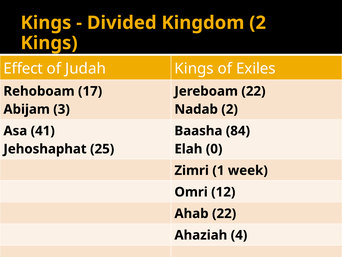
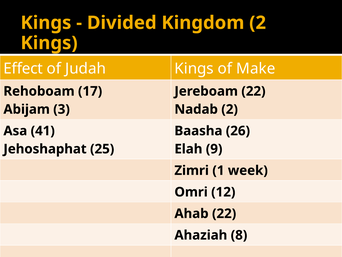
Exiles: Exiles -> Make
84: 84 -> 26
0: 0 -> 9
4: 4 -> 8
